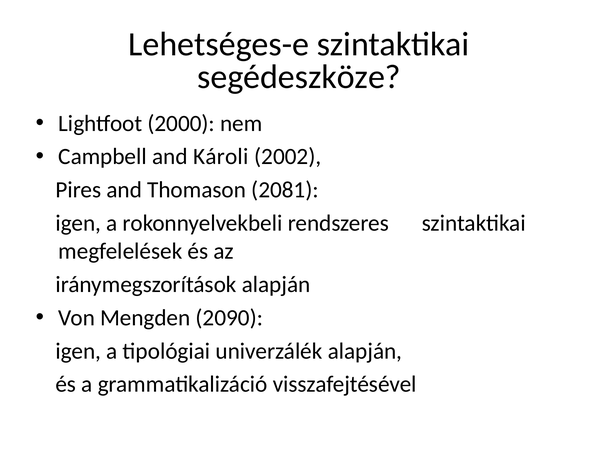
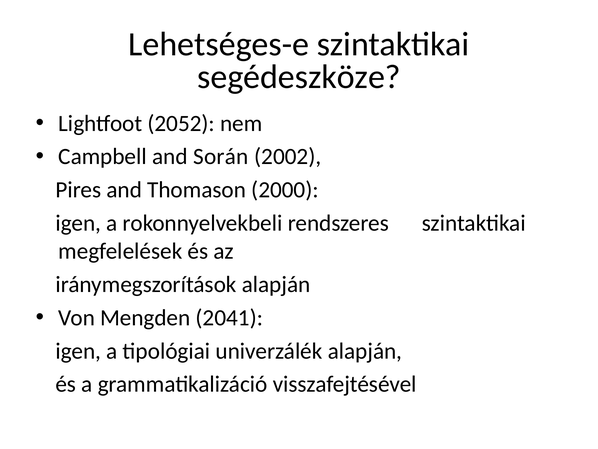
2000: 2000 -> 2052
Károli: Károli -> Során
2081: 2081 -> 2000
2090: 2090 -> 2041
